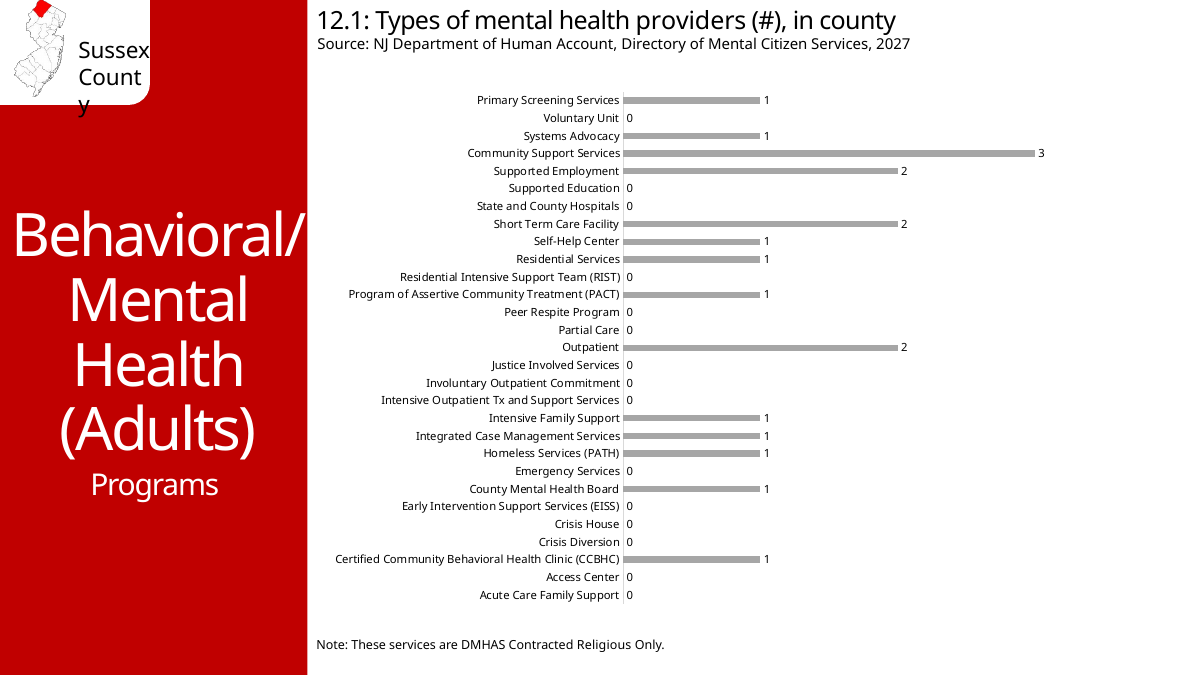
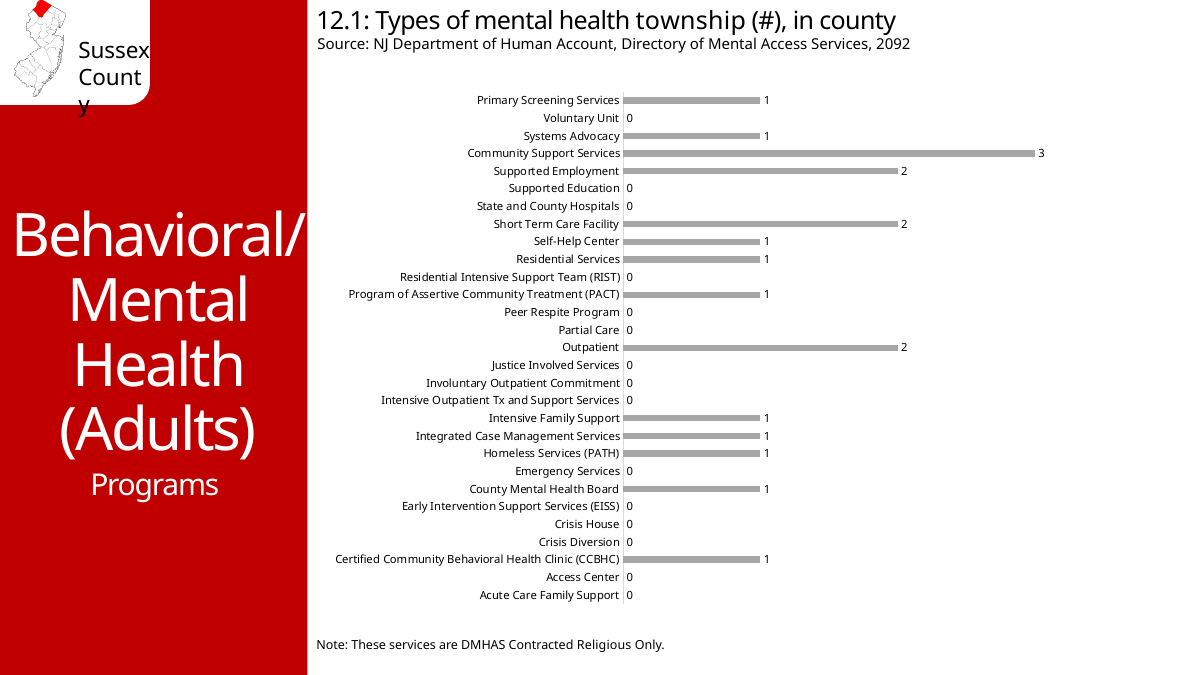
providers: providers -> township
Mental Citizen: Citizen -> Access
2027: 2027 -> 2092
